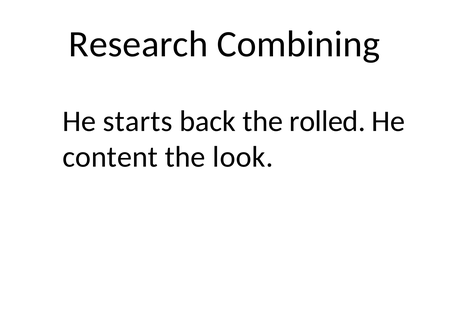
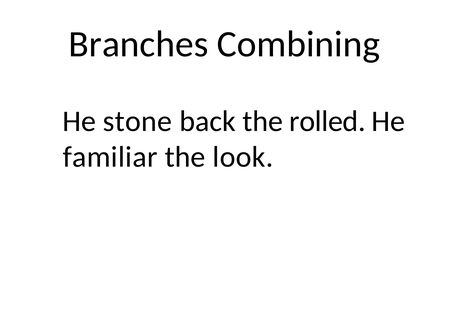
Research: Research -> Branches
starts: starts -> stone
content: content -> familiar
